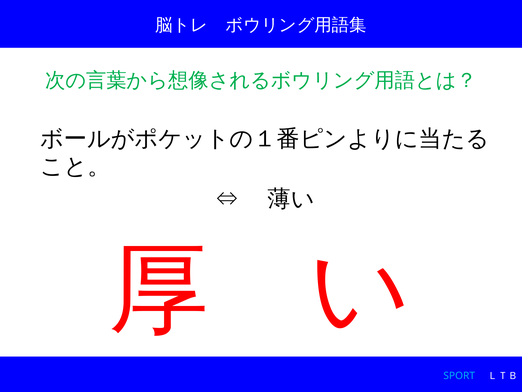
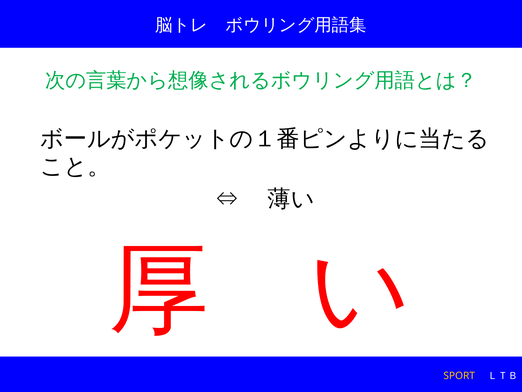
SPORT colour: light blue -> yellow
